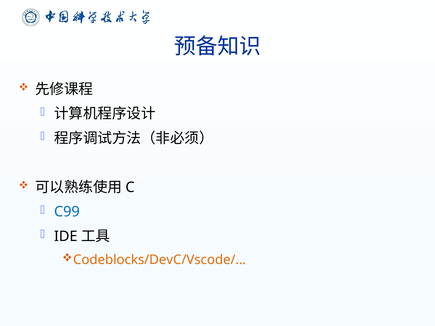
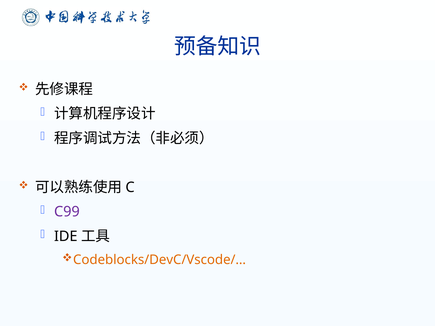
C99 colour: blue -> purple
